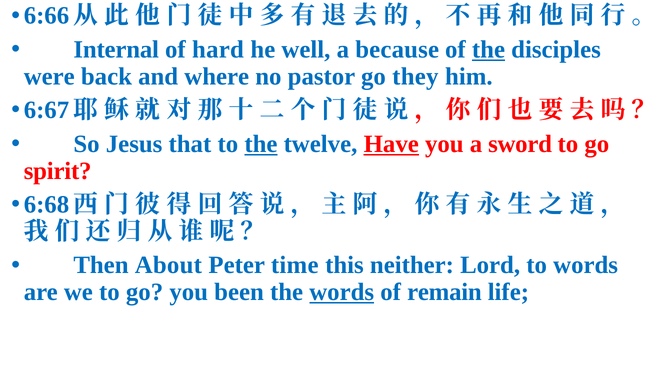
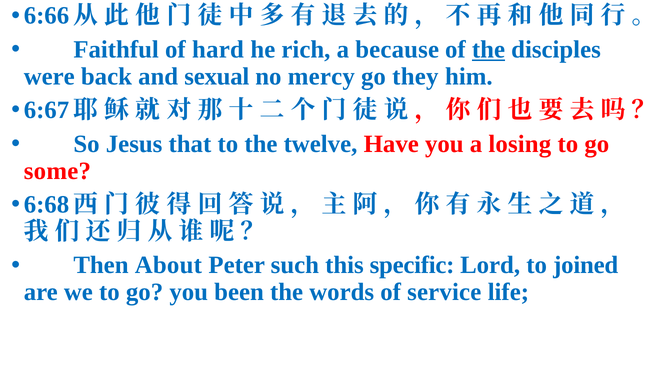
Internal: Internal -> Faithful
well: well -> rich
where: where -> sexual
pastor: pastor -> mercy
the at (261, 144) underline: present -> none
Have underline: present -> none
sword: sword -> losing
spirit: spirit -> some
time: time -> such
neither: neither -> specific
to words: words -> joined
words at (342, 292) underline: present -> none
remain: remain -> service
